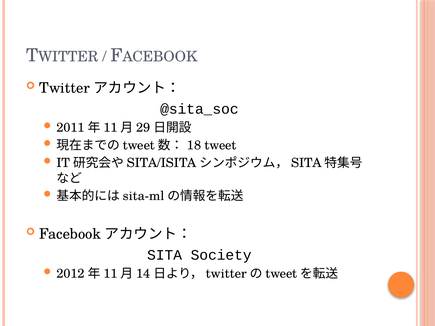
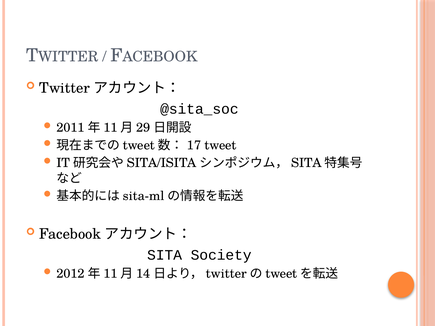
18: 18 -> 17
